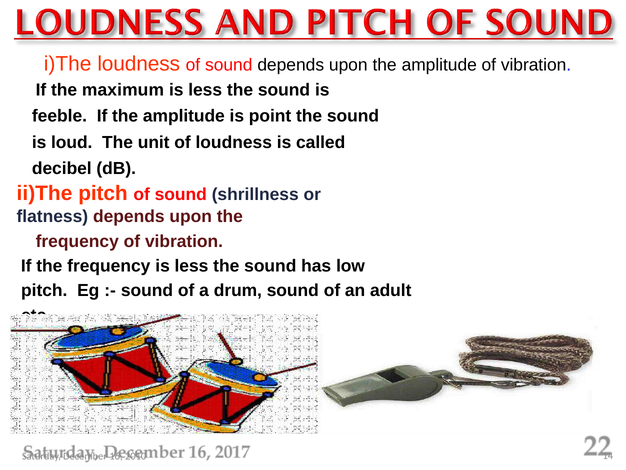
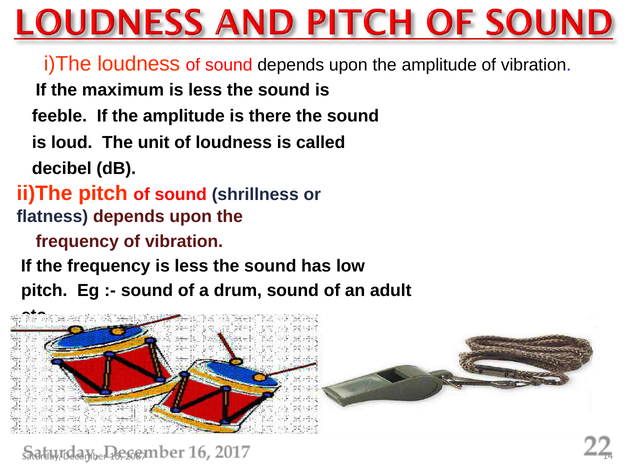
point: point -> there
2010: 2010 -> 2087
